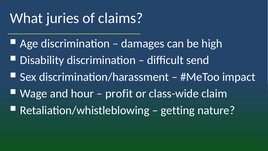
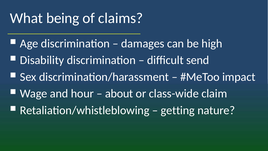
juries: juries -> being
profit: profit -> about
